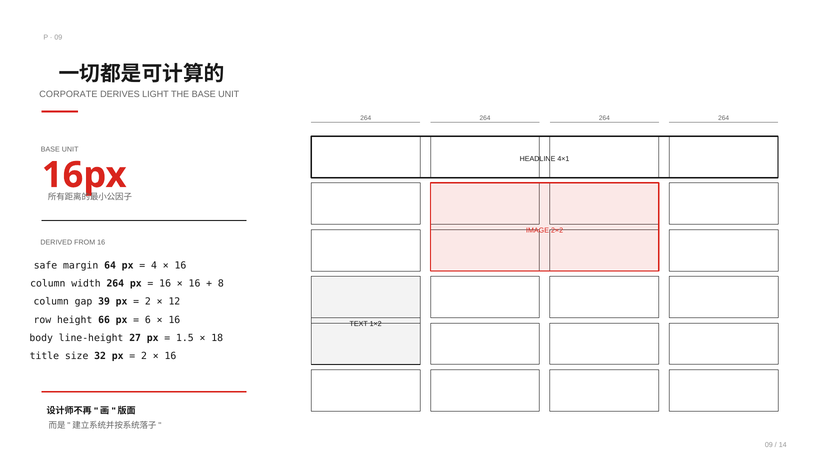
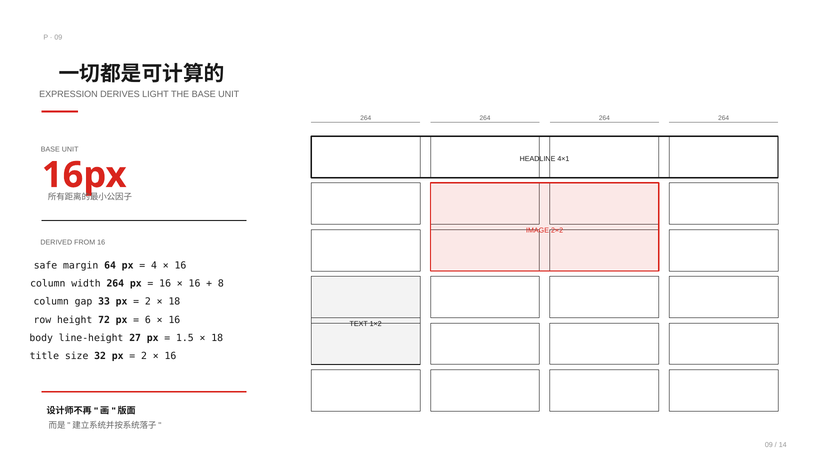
CORPORATE: CORPORATE -> EXPRESSION
39: 39 -> 33
12 at (174, 302): 12 -> 18
66: 66 -> 72
